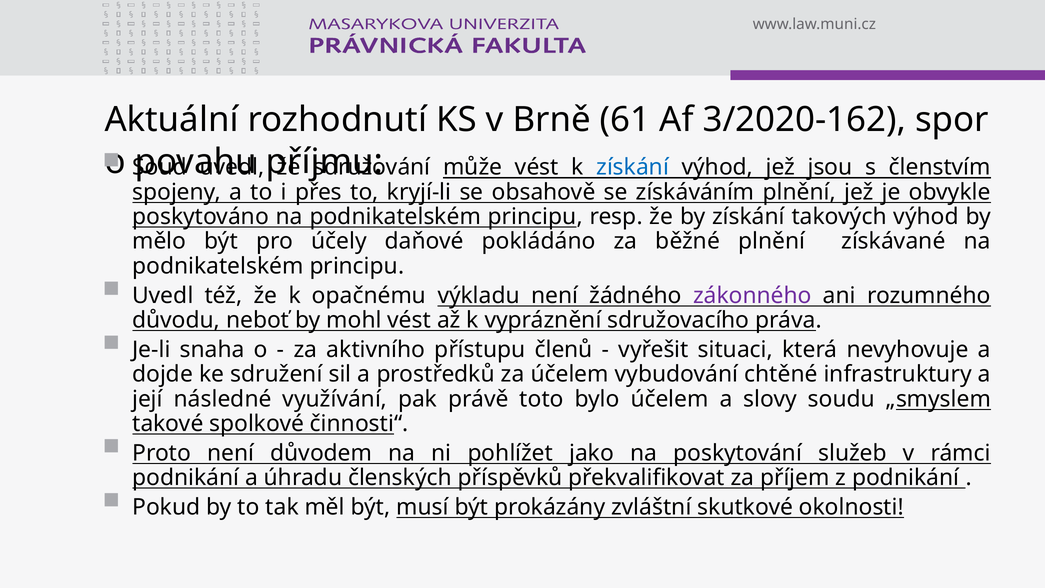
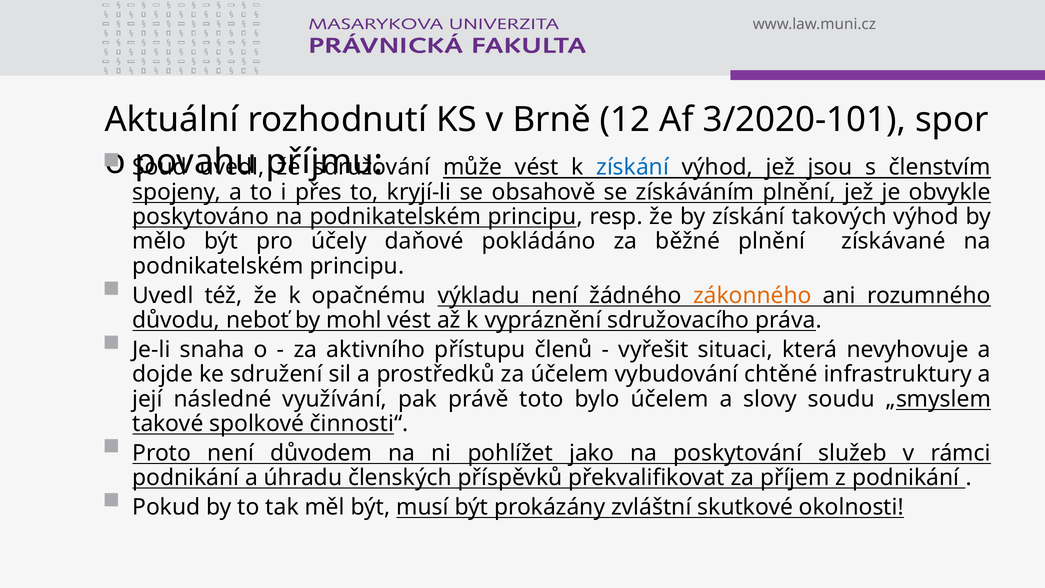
61: 61 -> 12
3/2020-162: 3/2020-162 -> 3/2020-101
zákonného colour: purple -> orange
